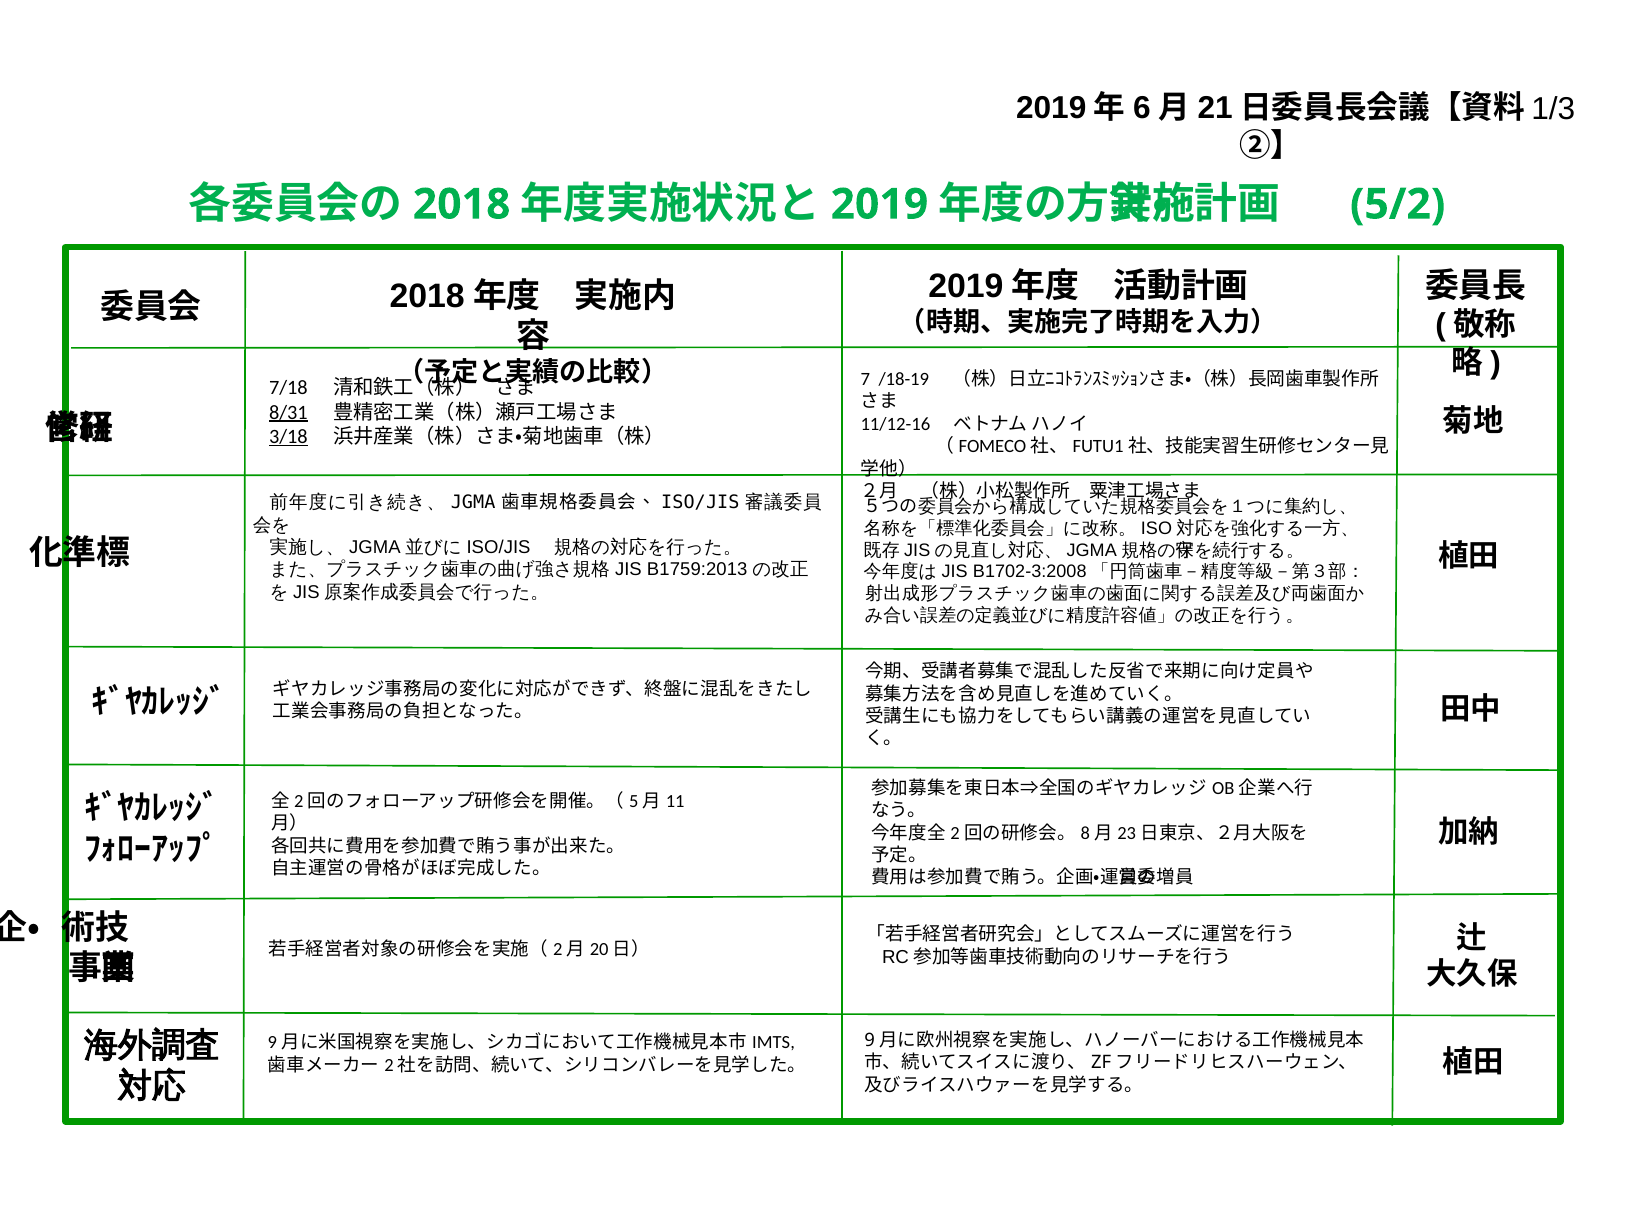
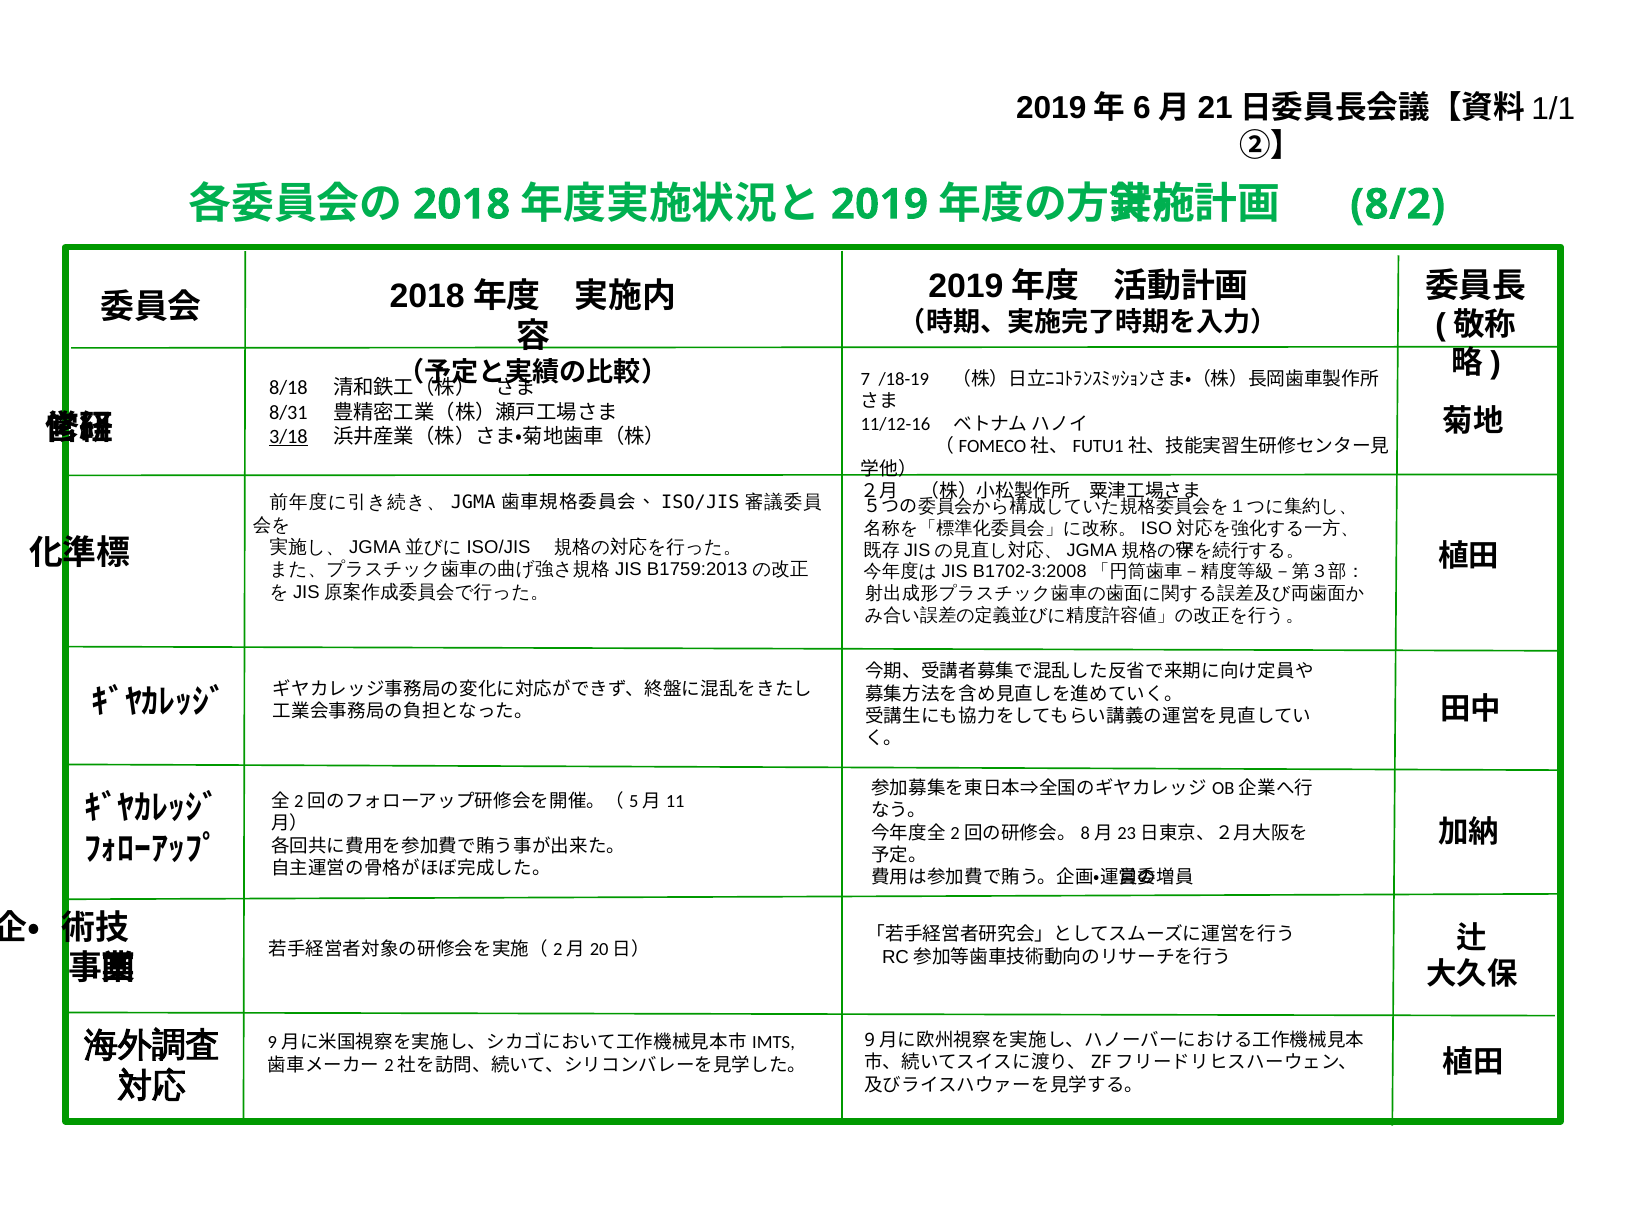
1/3: 1/3 -> 1/1
5/2: 5/2 -> 8/2
7/18: 7/18 -> 8/18
8/31 underline: present -> none
